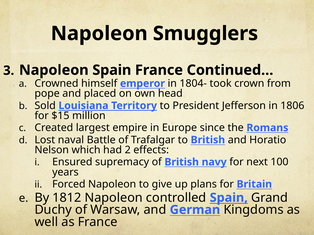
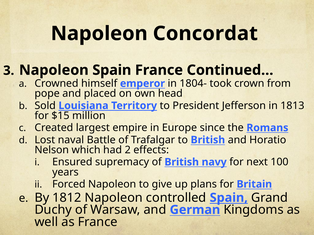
Smugglers: Smugglers -> Concordat
1806: 1806 -> 1813
